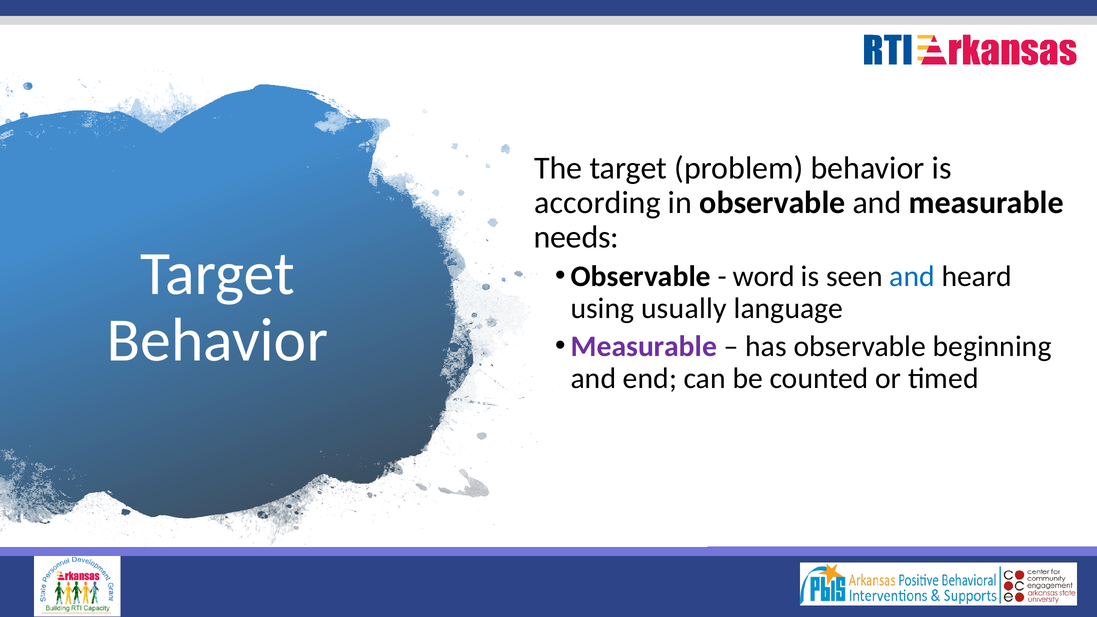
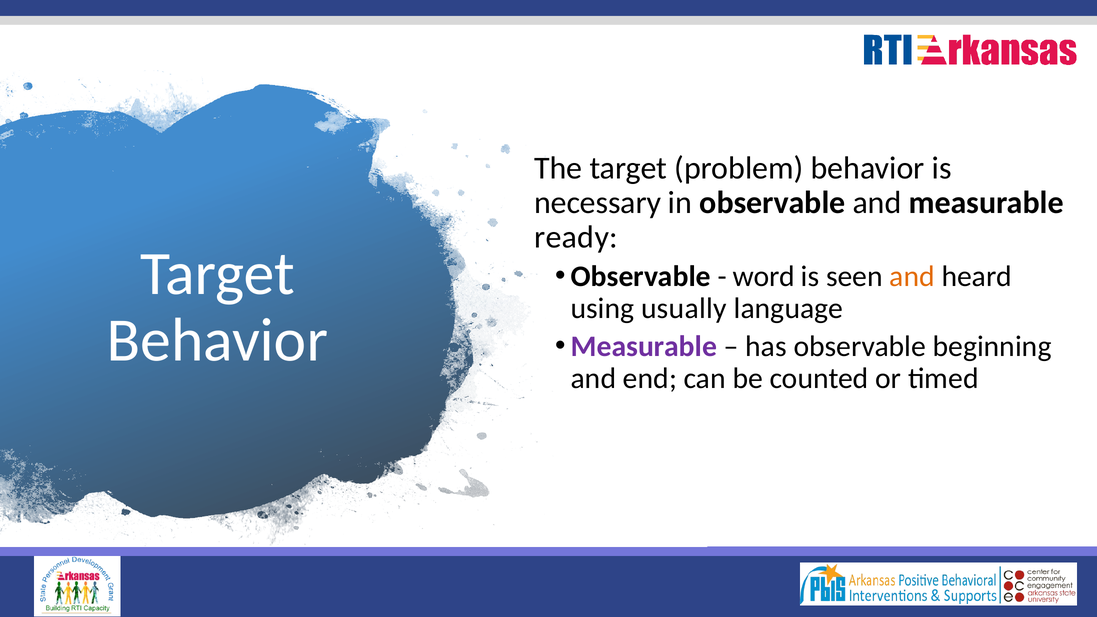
according: according -> necessary
needs: needs -> ready
and at (912, 276) colour: blue -> orange
